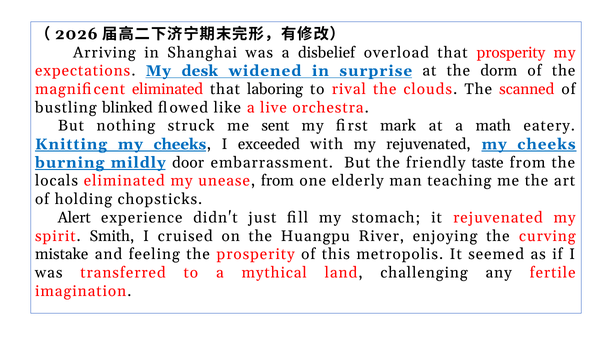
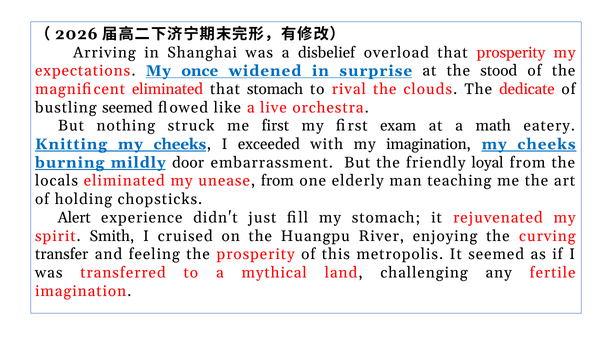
desk: desk -> once
dorm: dorm -> stood
that laboring: laboring -> stomach
scanned: scanned -> dedicate
bustling blinked: blinked -> seemed
me sent: sent -> first
mark: mark -> exam
my rejuvenated: rejuvenated -> imagination
taste: taste -> loyal
mistake: mistake -> transfer
